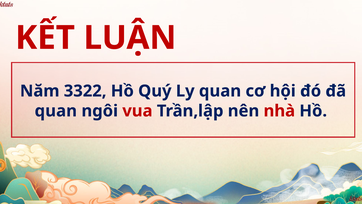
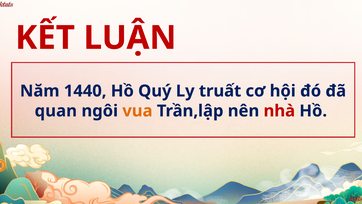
3322: 3322 -> 1440
Ly quan: quan -> truất
vua colour: red -> orange
